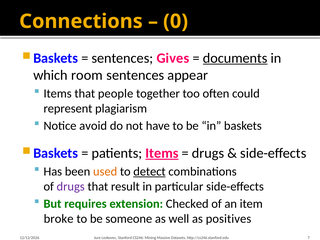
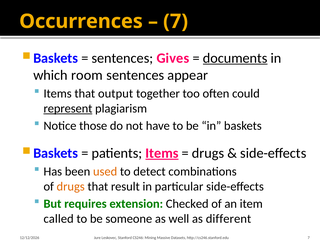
Connections: Connections -> Occurrences
0 at (176, 21): 0 -> 7
people: people -> output
represent underline: none -> present
avoid: avoid -> those
detect underline: present -> none
drugs at (71, 186) colour: purple -> orange
broke: broke -> called
positives: positives -> different
